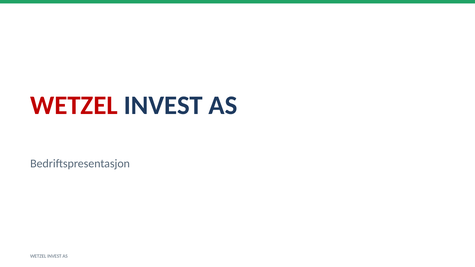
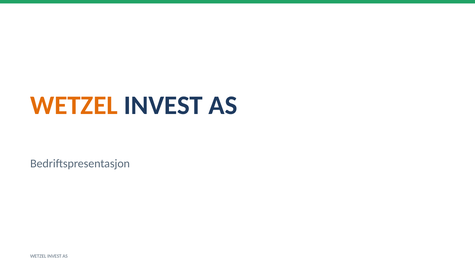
WETZEL at (74, 105) colour: red -> orange
